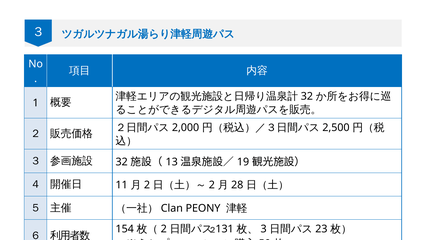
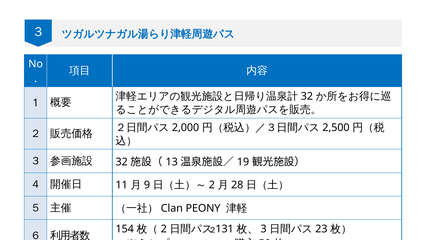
2 at (147, 185): 2 -> 9
